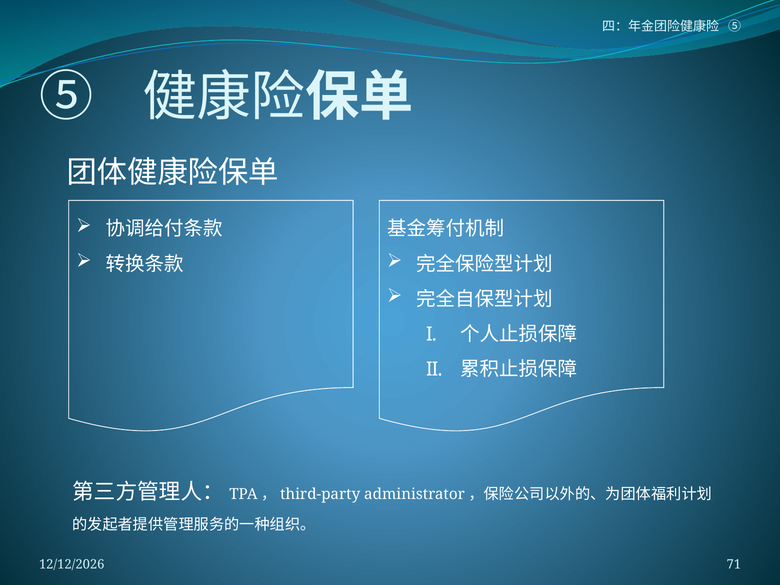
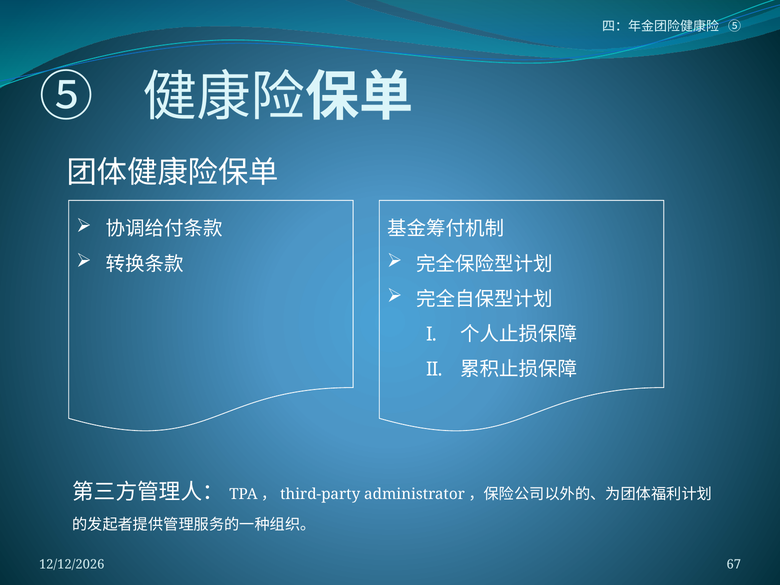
71: 71 -> 67
